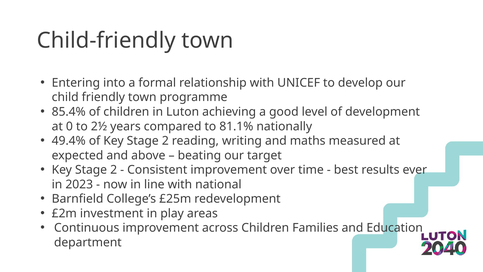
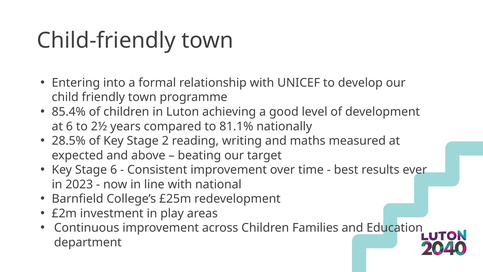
at 0: 0 -> 6
49.4%: 49.4% -> 28.5%
2 at (114, 170): 2 -> 6
